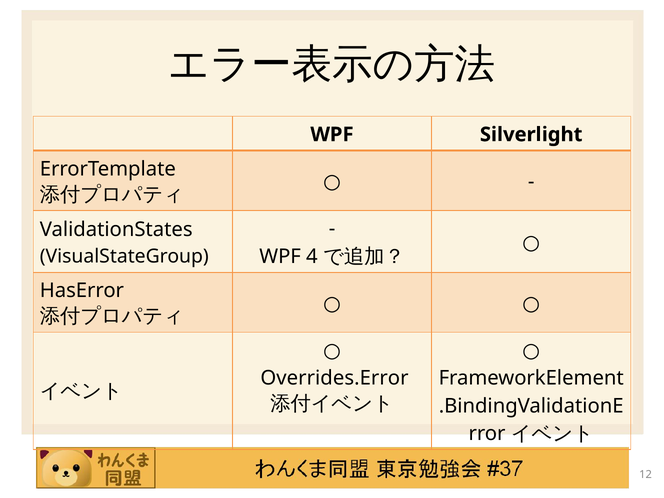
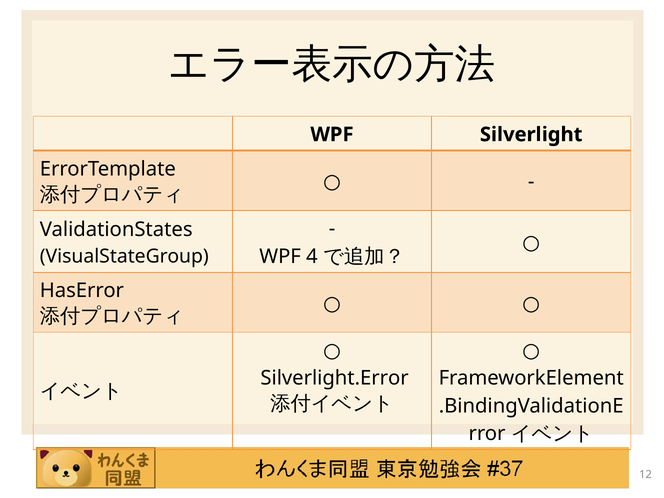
Overrides.Error: Overrides.Error -> Silverlight.Error
